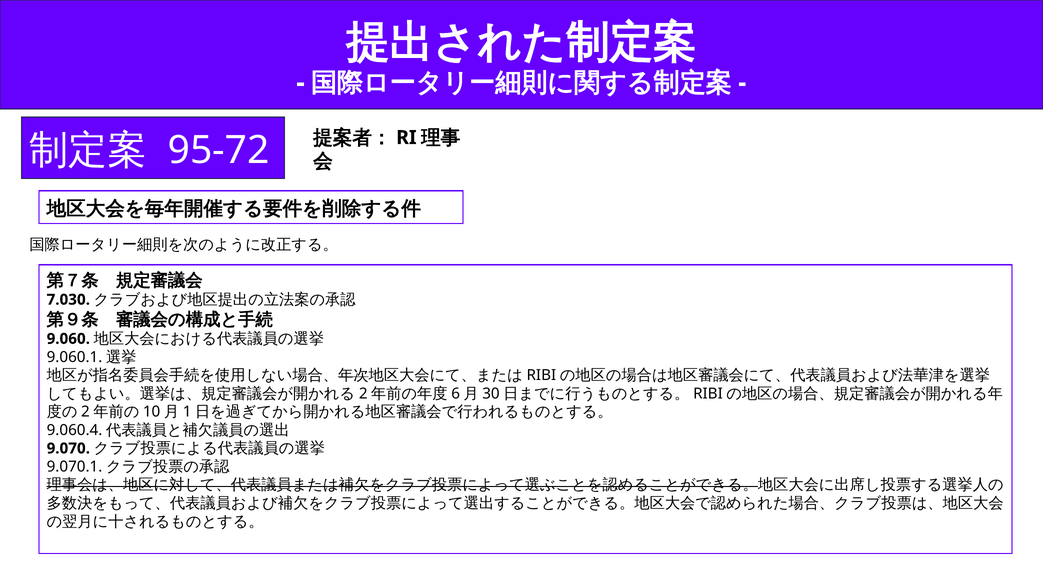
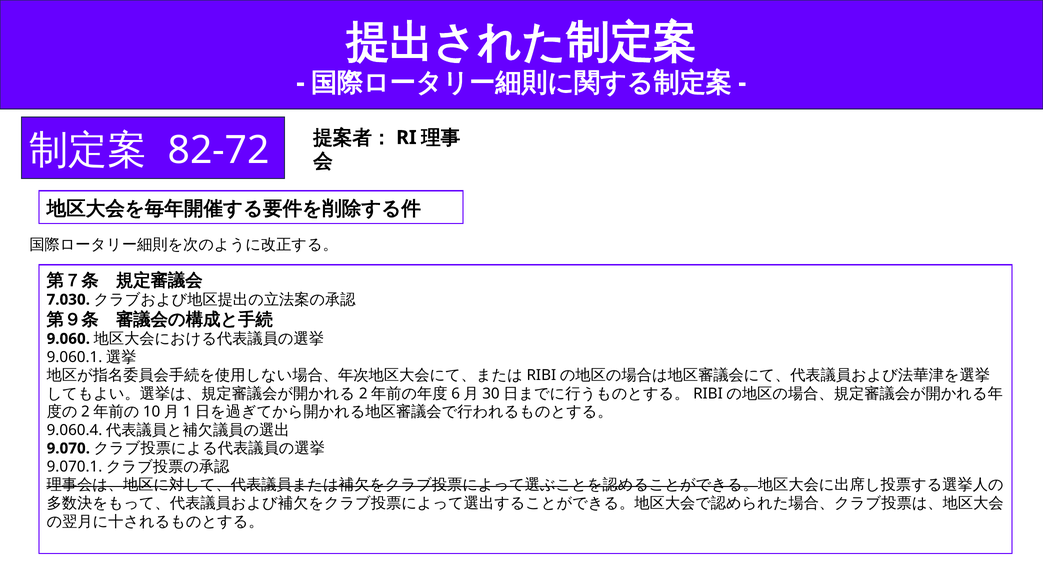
95-72: 95-72 -> 82-72
